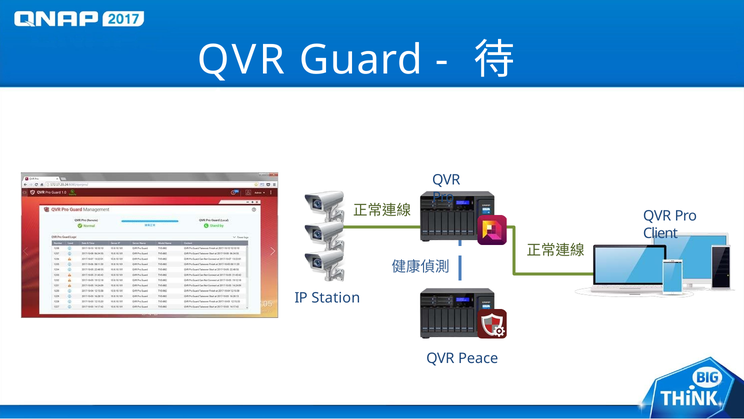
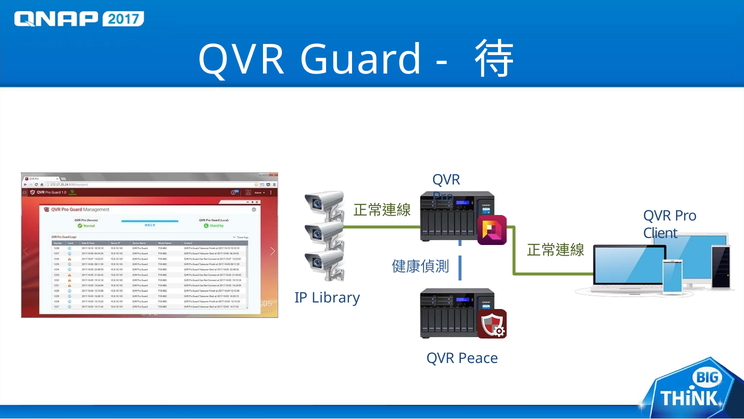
Station: Station -> Library
